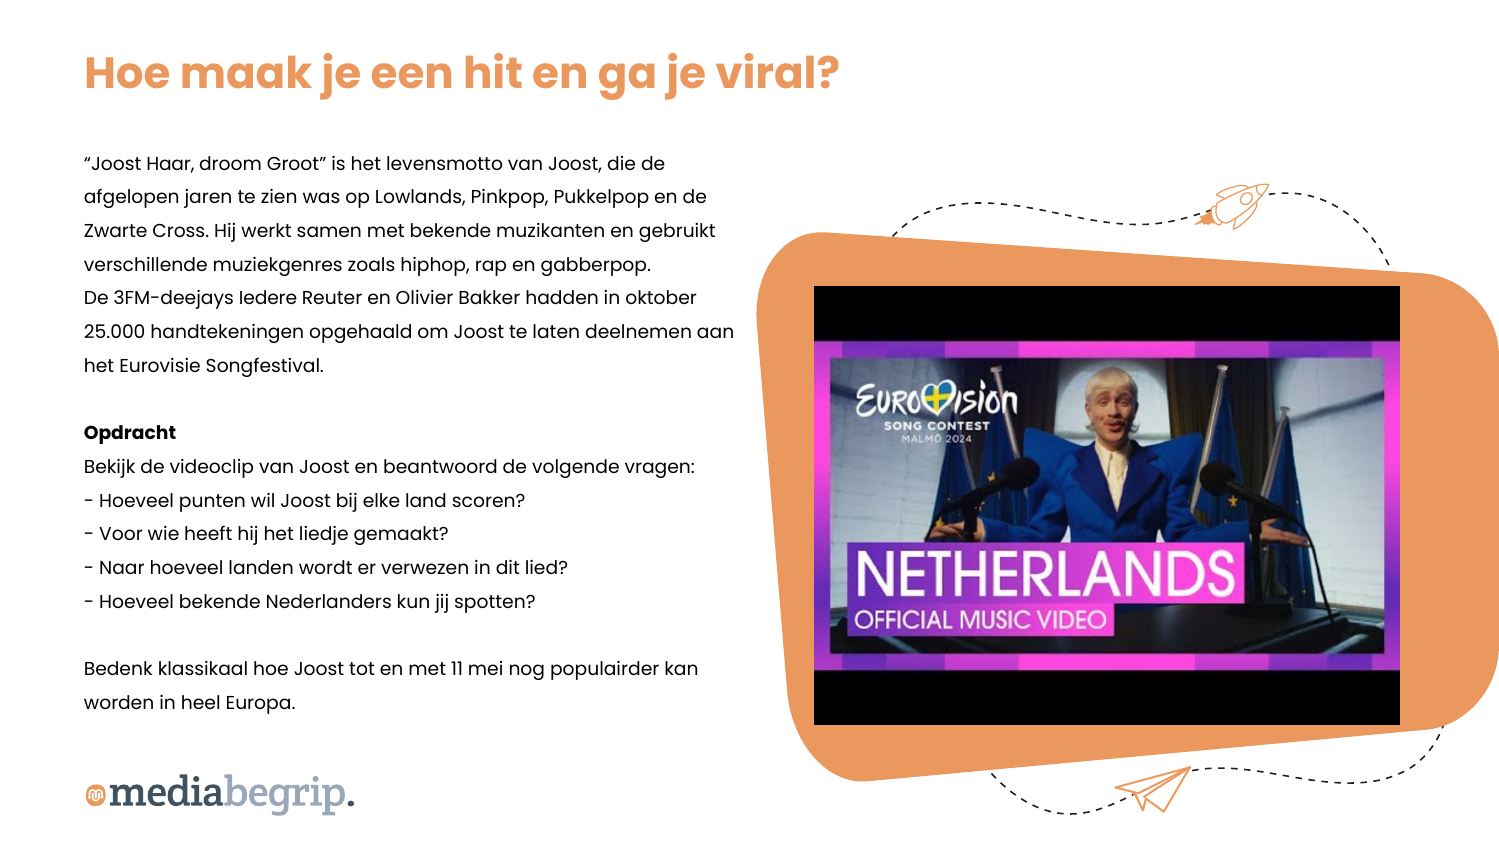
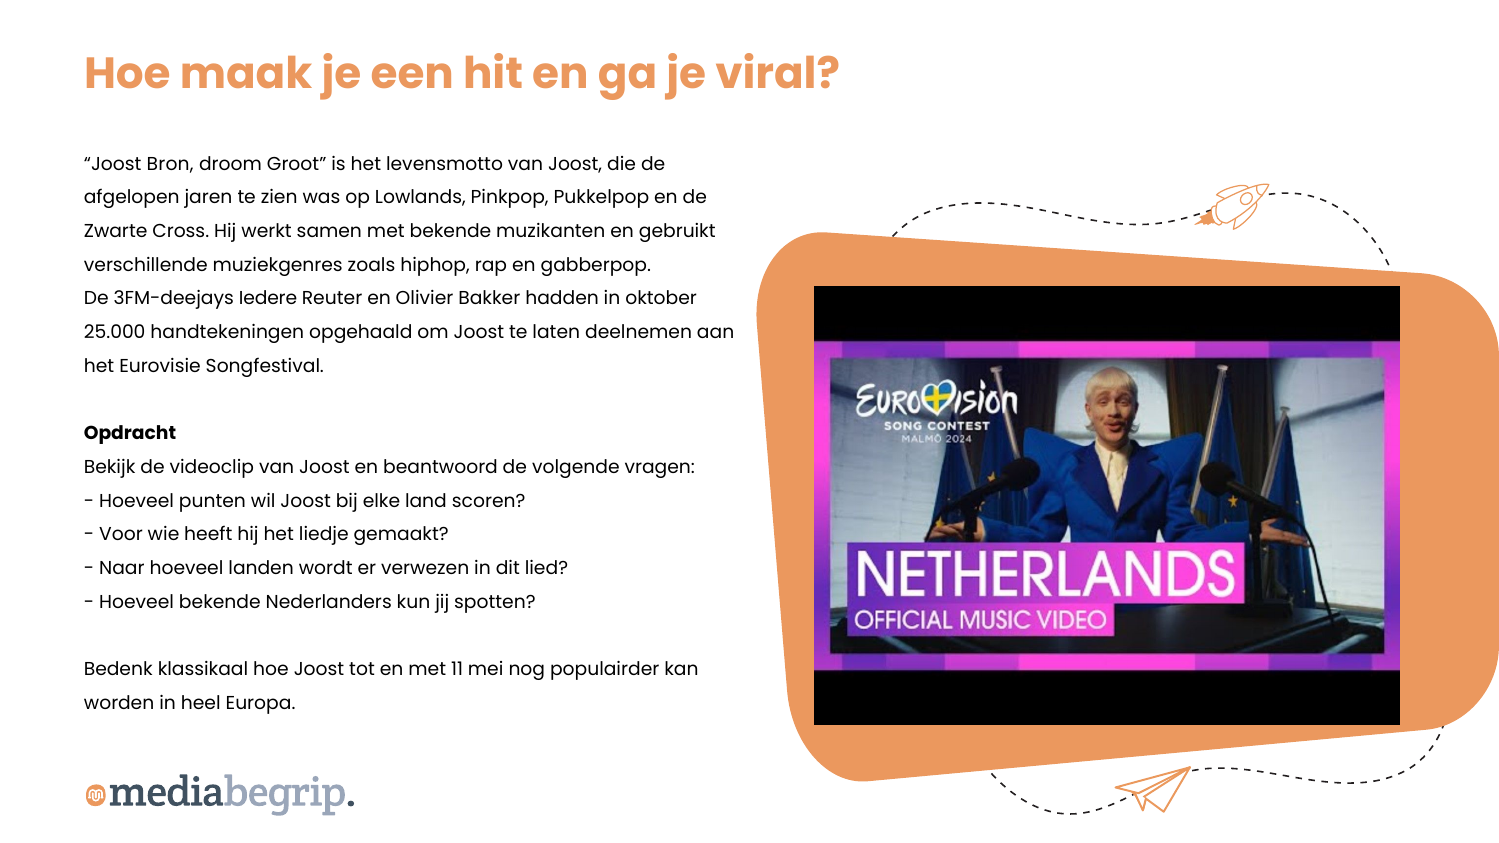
Haar: Haar -> Bron
